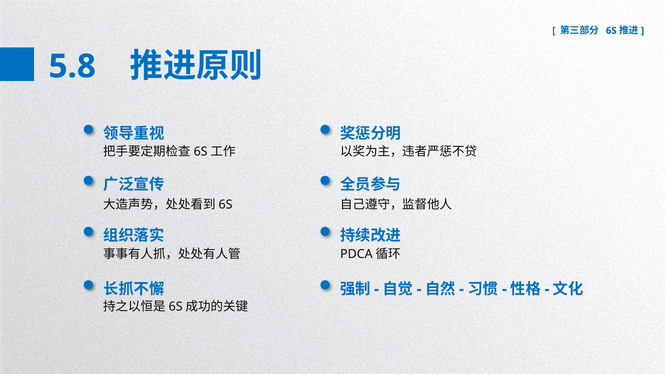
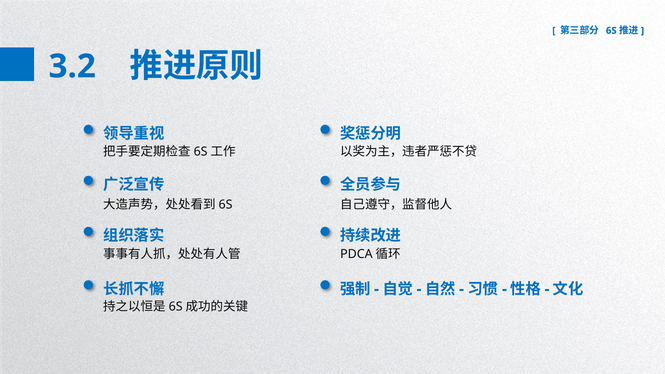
5.8: 5.8 -> 3.2
